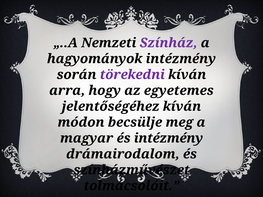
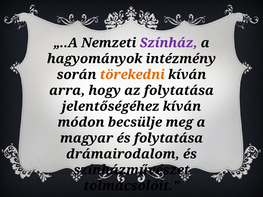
törekedni colour: purple -> orange
az egyetemes: egyetemes -> folytatása
és intézmény: intézmény -> folytatása
